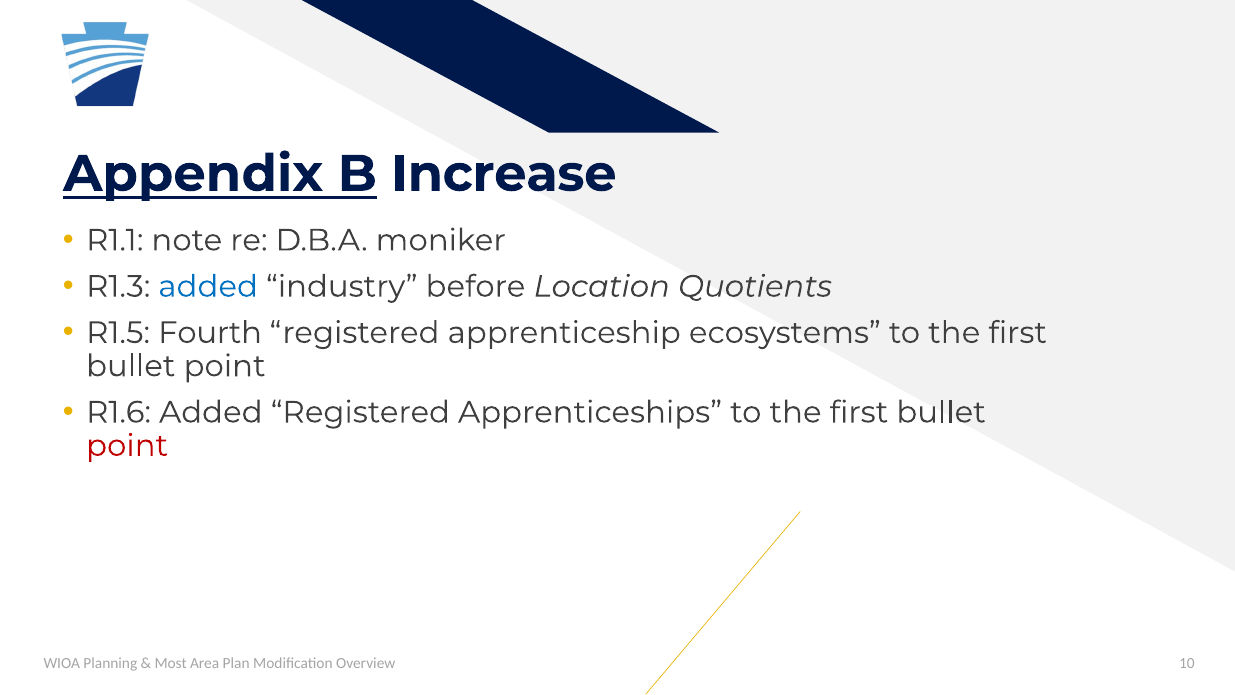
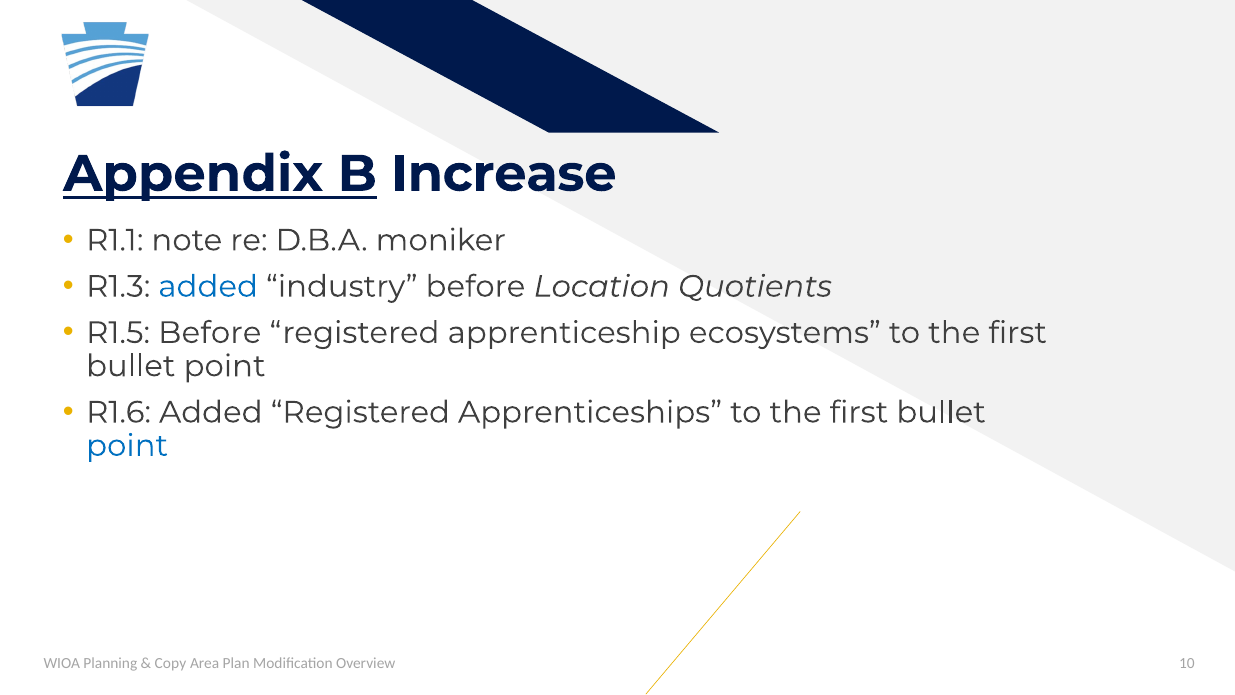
R1.5 Fourth: Fourth -> Before
point at (127, 445) colour: red -> blue
Most: Most -> Copy
